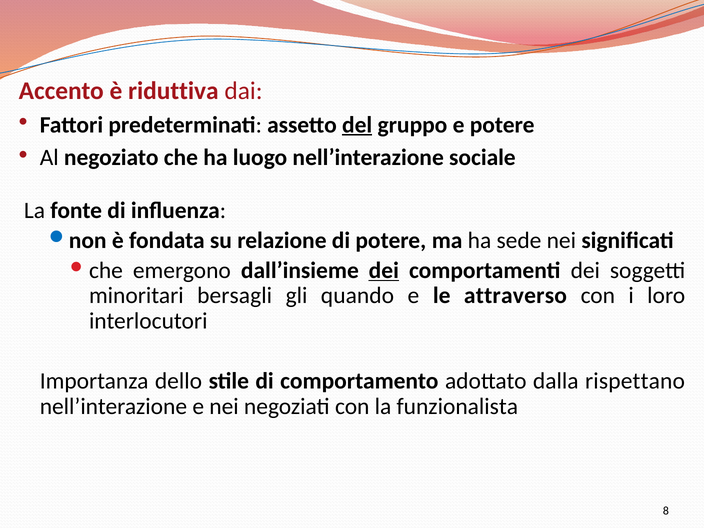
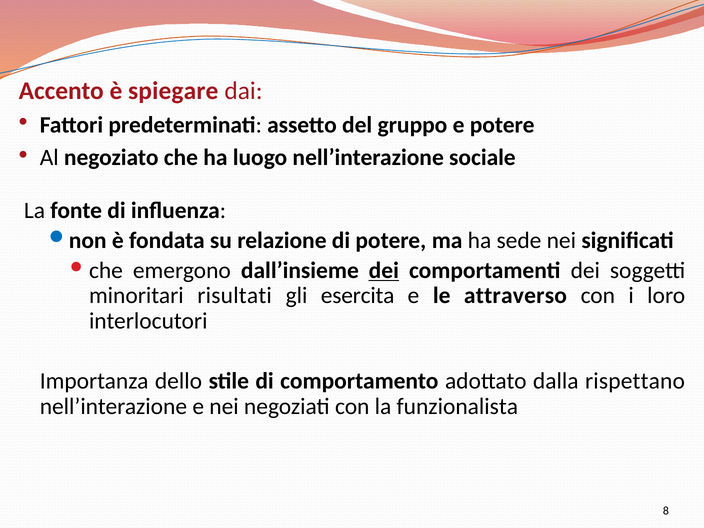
riduttiva: riduttiva -> spiegare
del underline: present -> none
bersagli: bersagli -> risultati
quando: quando -> esercita
